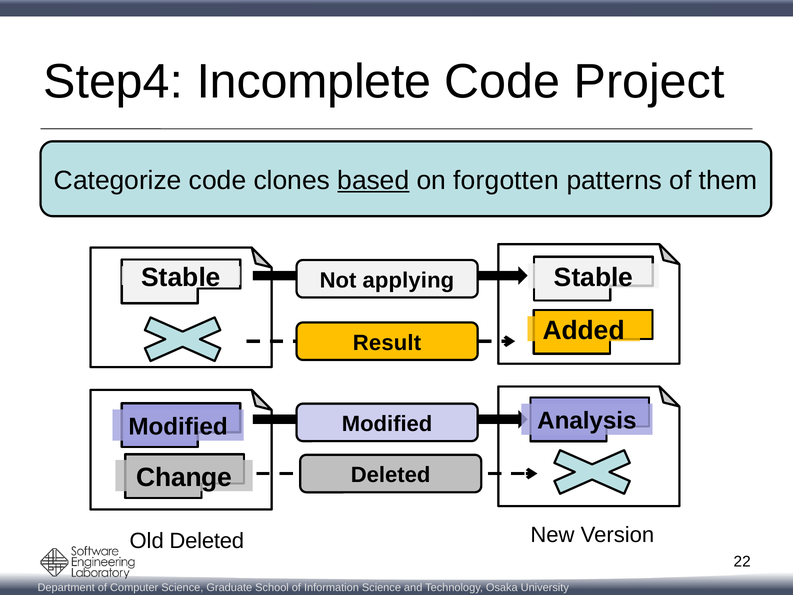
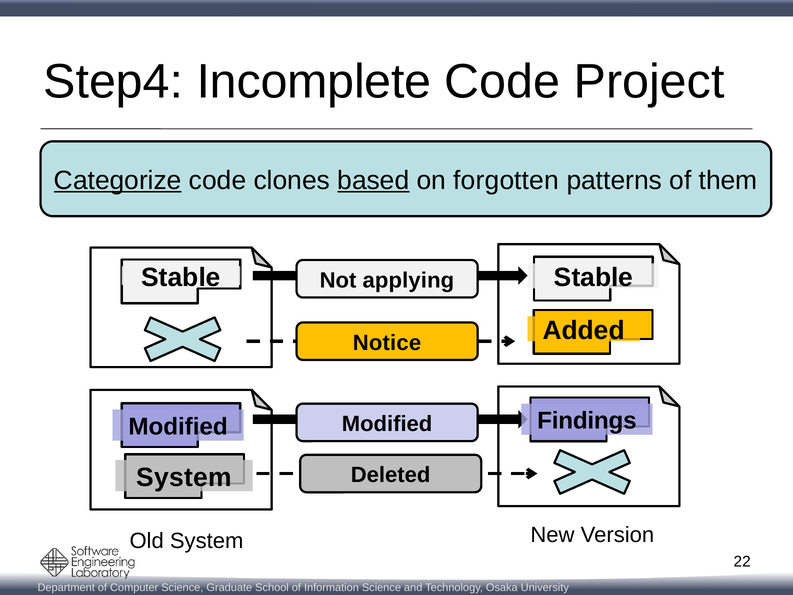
Categorize underline: none -> present
Result: Result -> Notice
Analysis: Analysis -> Findings
Change at (184, 477): Change -> System
Old Deleted: Deleted -> System
